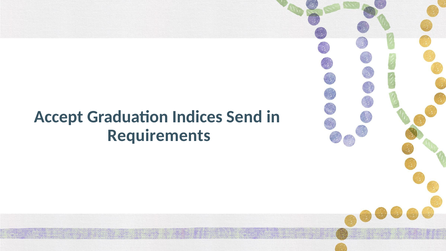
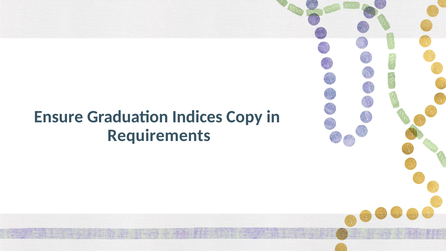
Accept: Accept -> Ensure
Send: Send -> Copy
